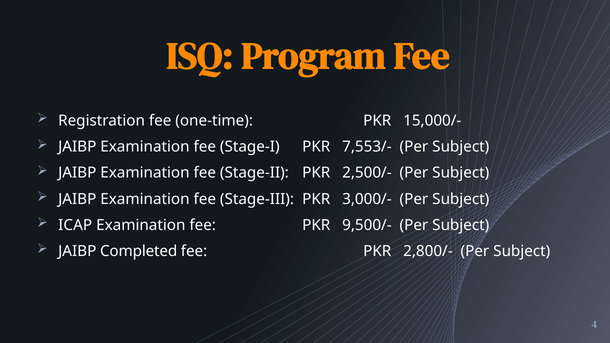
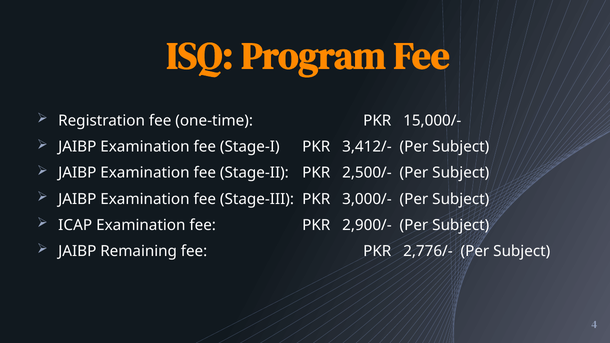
7,553/-: 7,553/- -> 3,412/-
9,500/-: 9,500/- -> 2,900/-
Completed: Completed -> Remaining
2,800/-: 2,800/- -> 2,776/-
